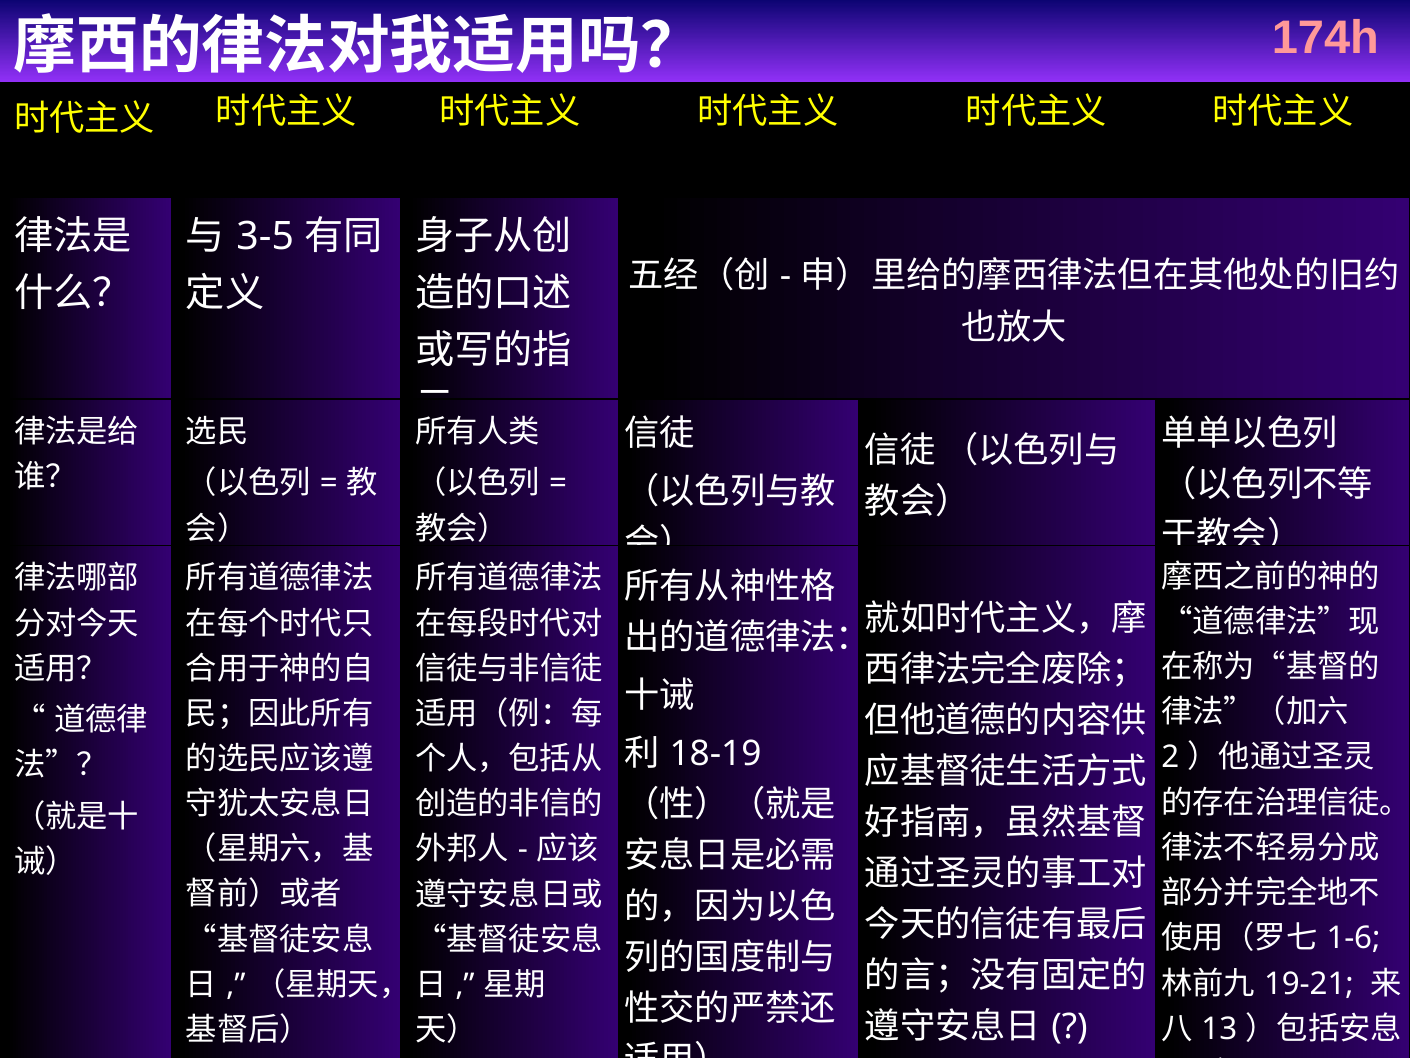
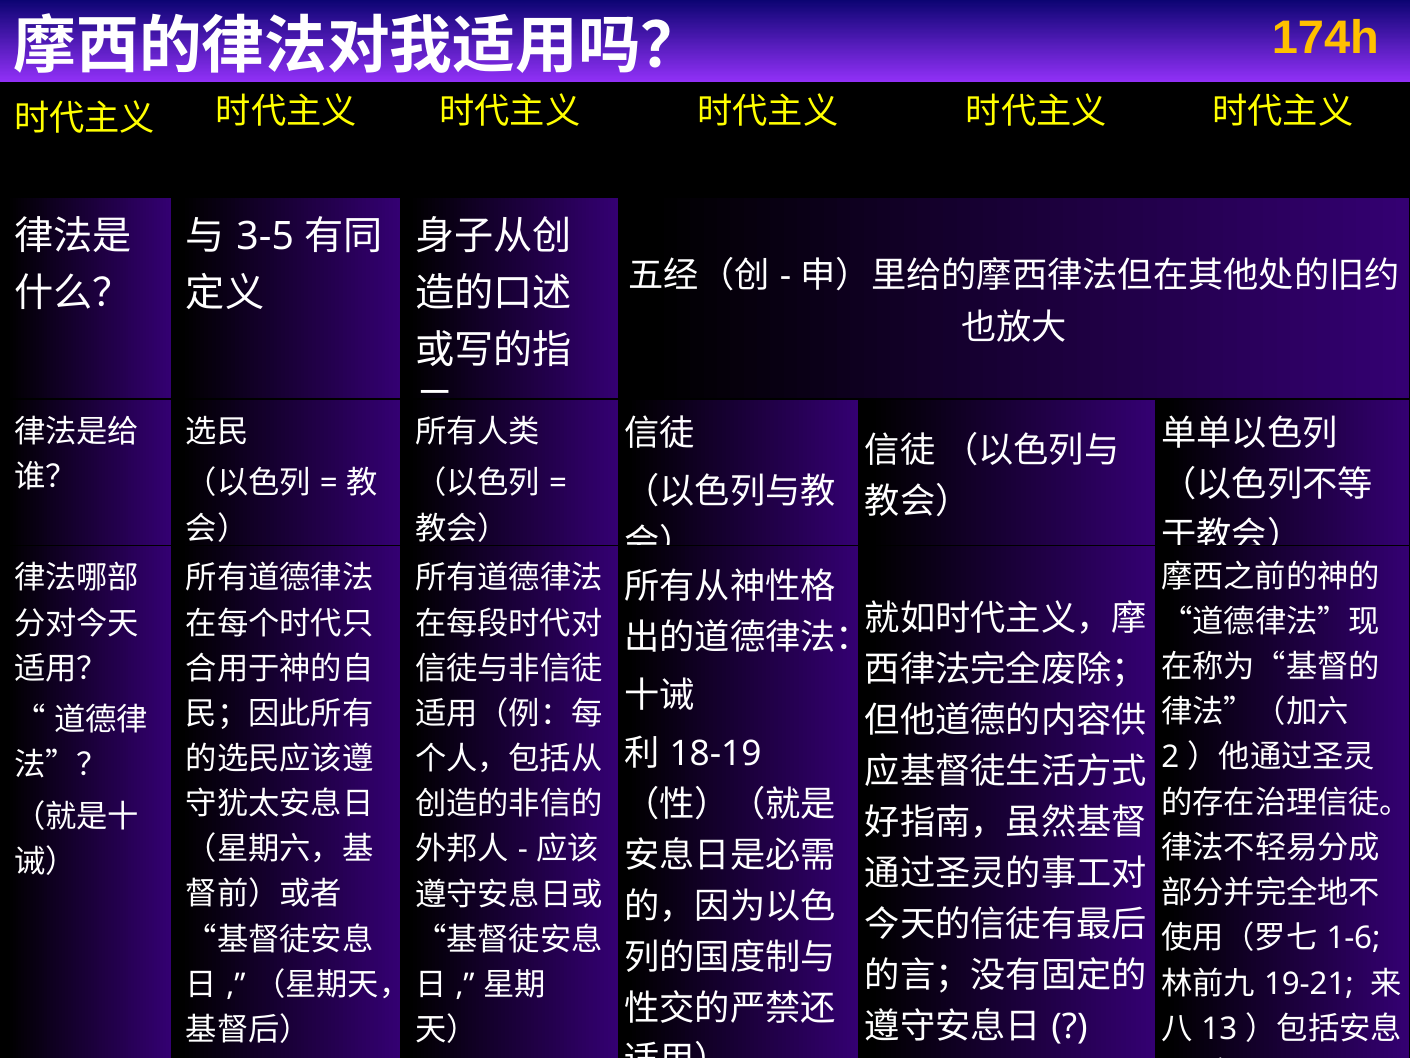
174h colour: pink -> yellow
